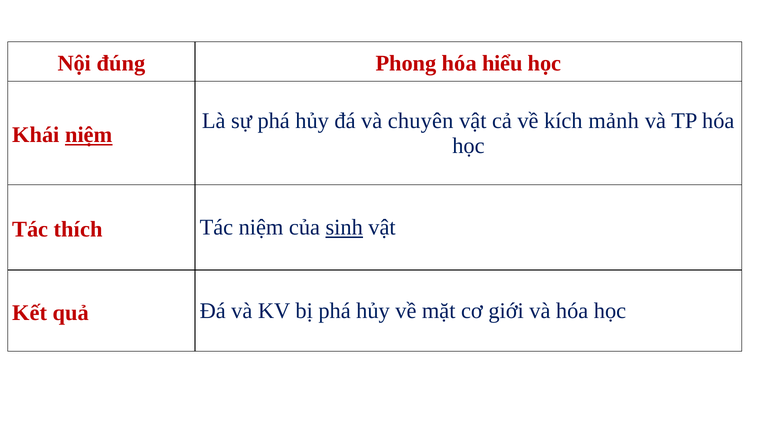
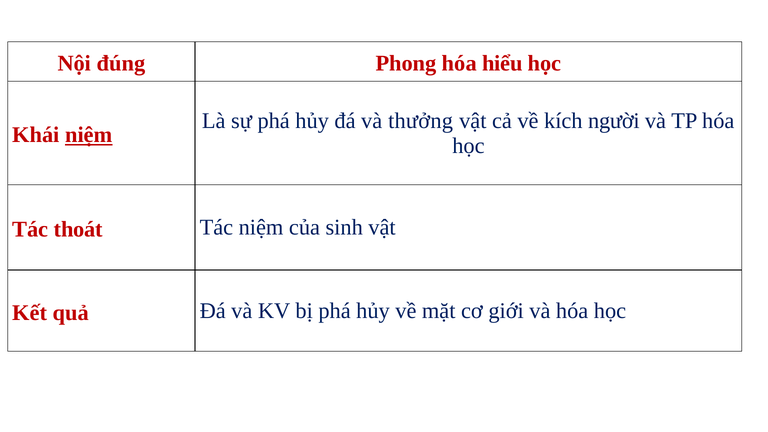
chuyên: chuyên -> thưởng
mảnh: mảnh -> người
thích: thích -> thoát
sinh underline: present -> none
